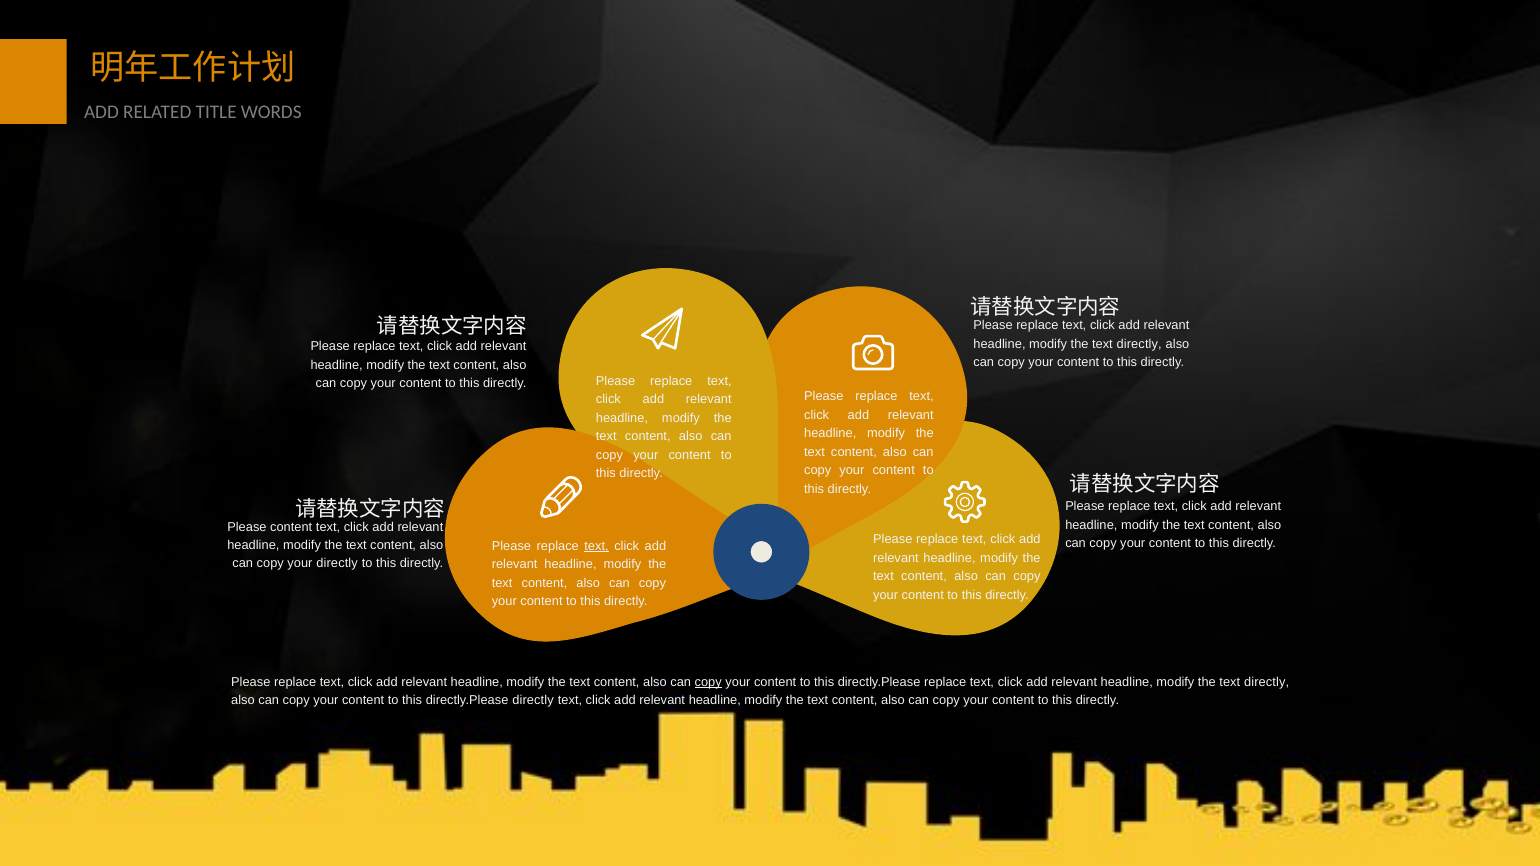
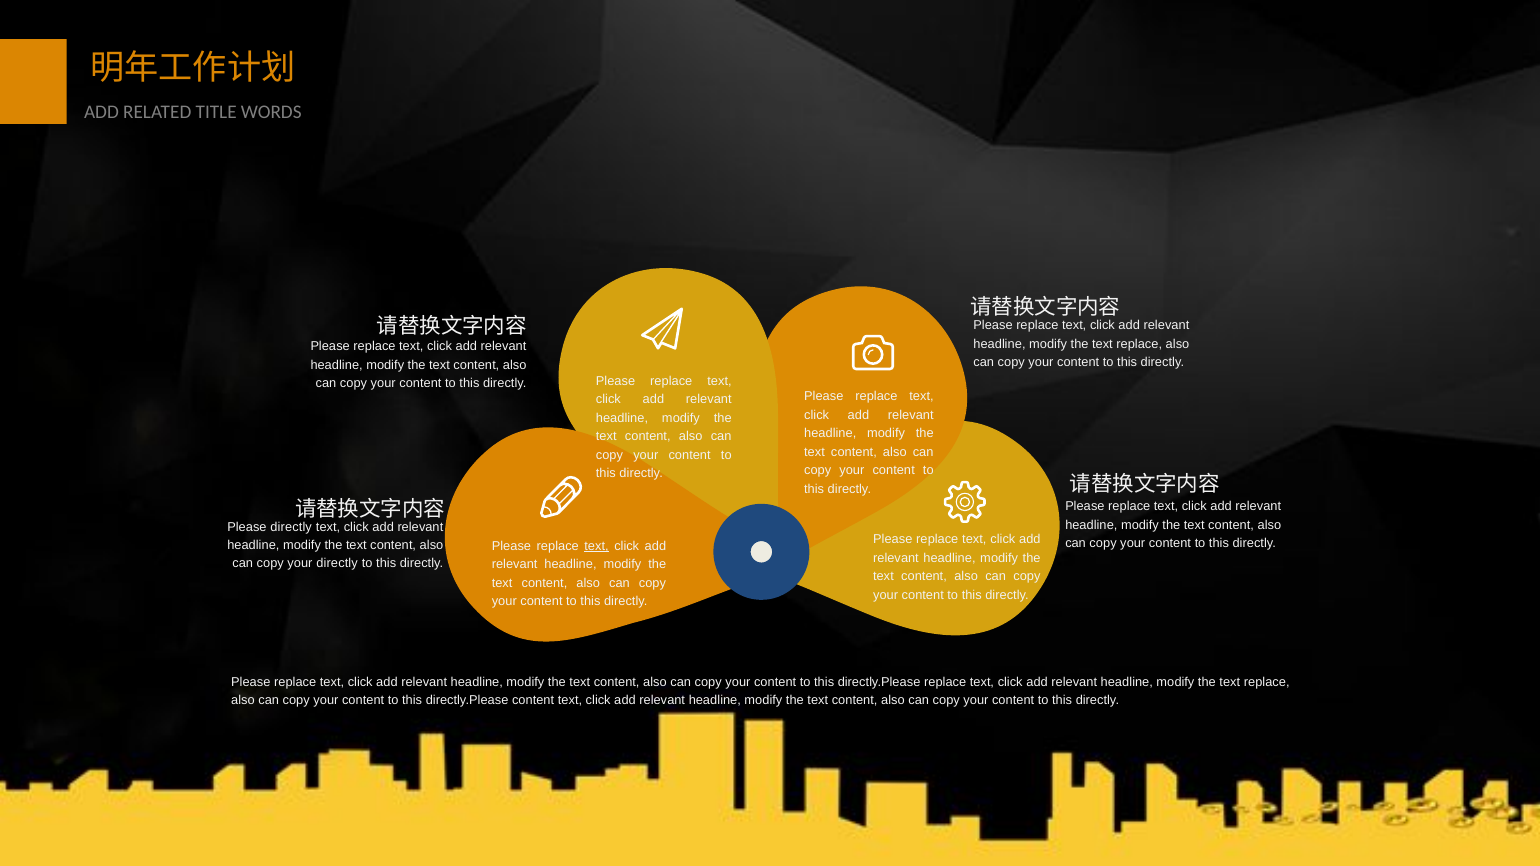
directly at (1139, 344): directly -> replace
Please content: content -> directly
copy at (708, 682) underline: present -> none
directly at (1267, 682): directly -> replace
directly.Please directly: directly -> content
